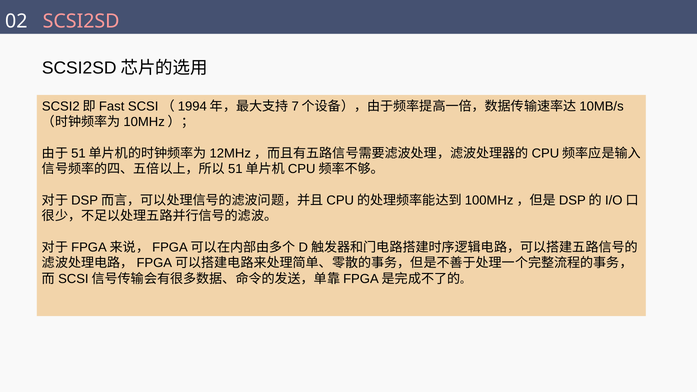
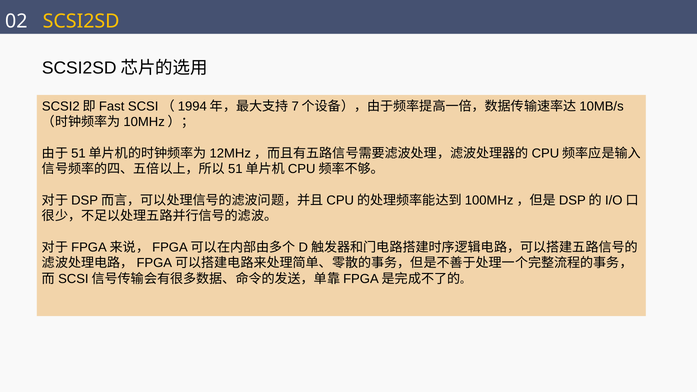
SCSI2SD colour: pink -> yellow
